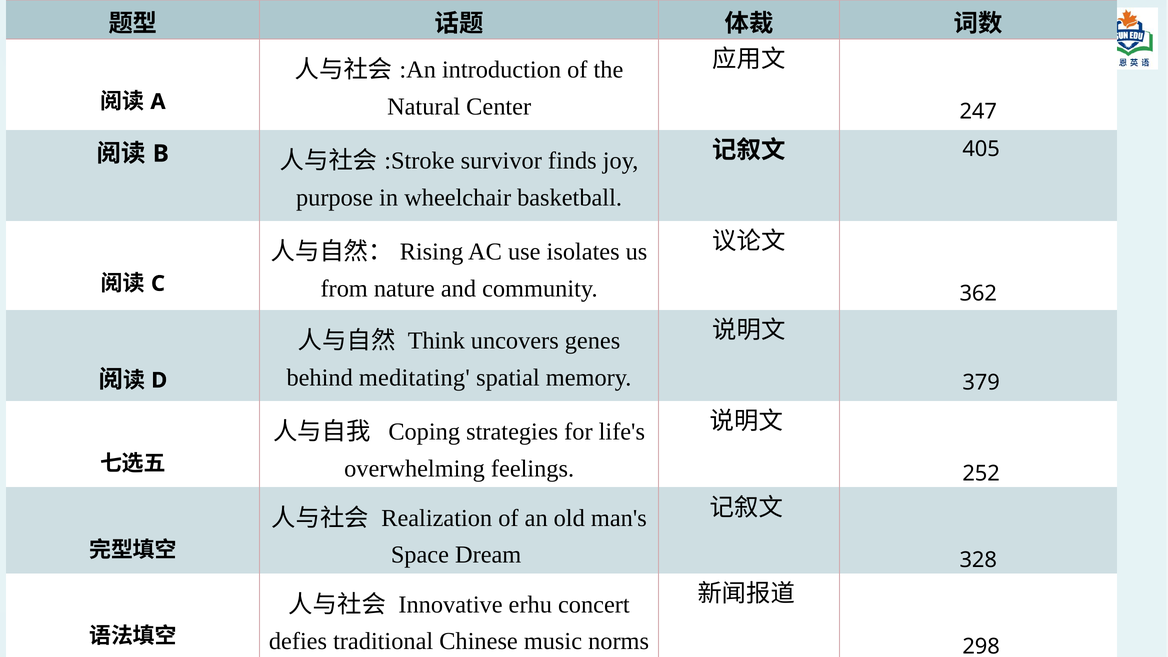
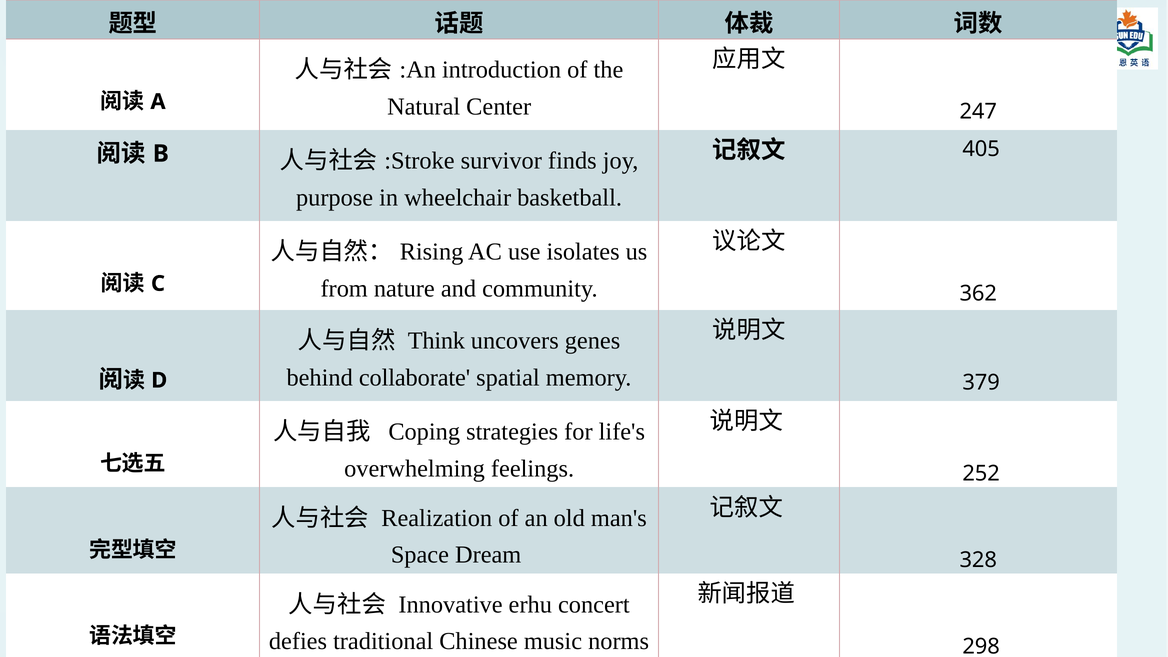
meditating: meditating -> collaborate
